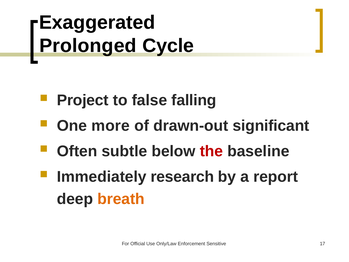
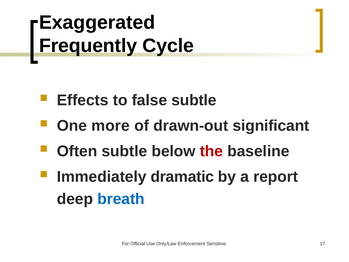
Prolonged: Prolonged -> Frequently
Project: Project -> Effects
false falling: falling -> subtle
research: research -> dramatic
breath colour: orange -> blue
